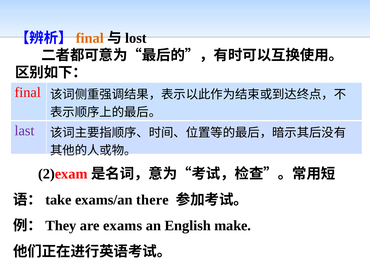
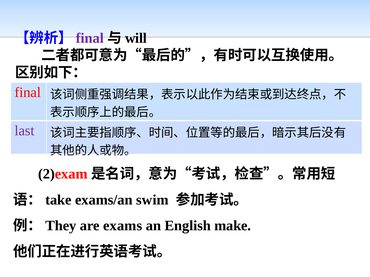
final at (90, 38) colour: orange -> purple
lost: lost -> will
there: there -> swim
